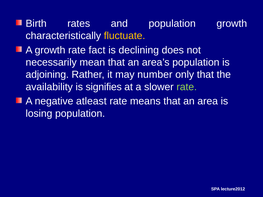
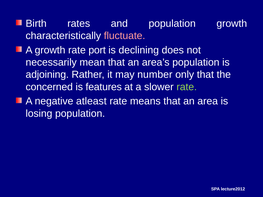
fluctuate colour: yellow -> pink
fact: fact -> port
availability: availability -> concerned
signifies: signifies -> features
